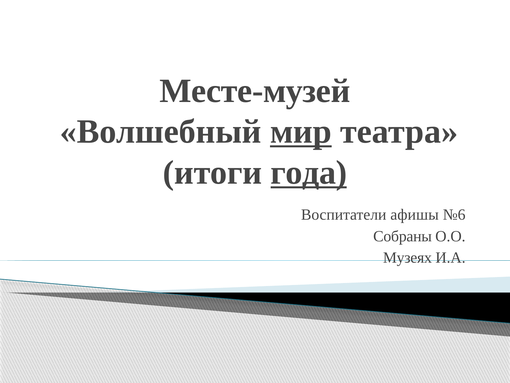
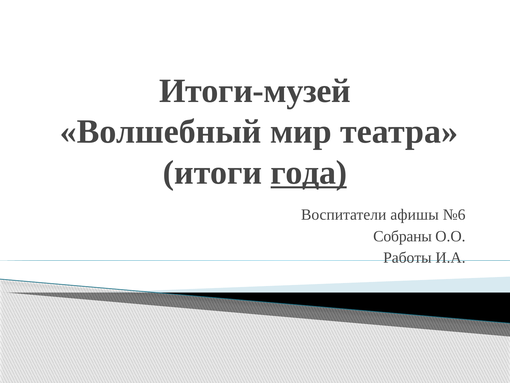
Месте-музей: Месте-музей -> Итоги-музей
мир underline: present -> none
Музеях: Музеях -> Работы
